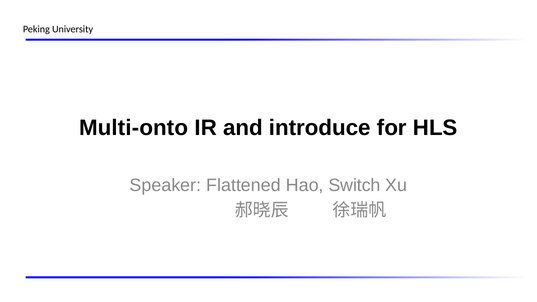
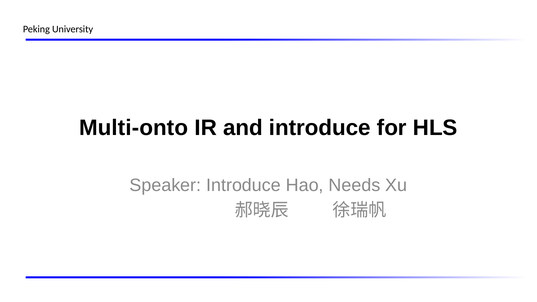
Speaker Flattened: Flattened -> Introduce
Switch: Switch -> Needs
